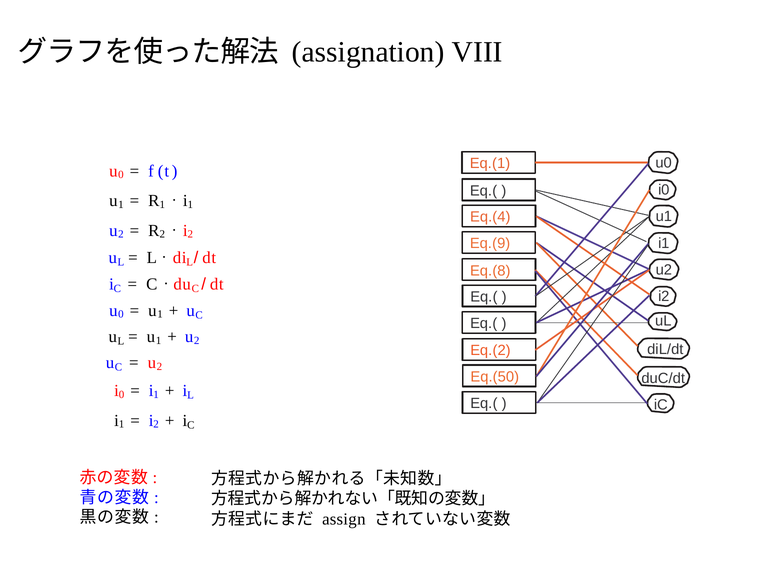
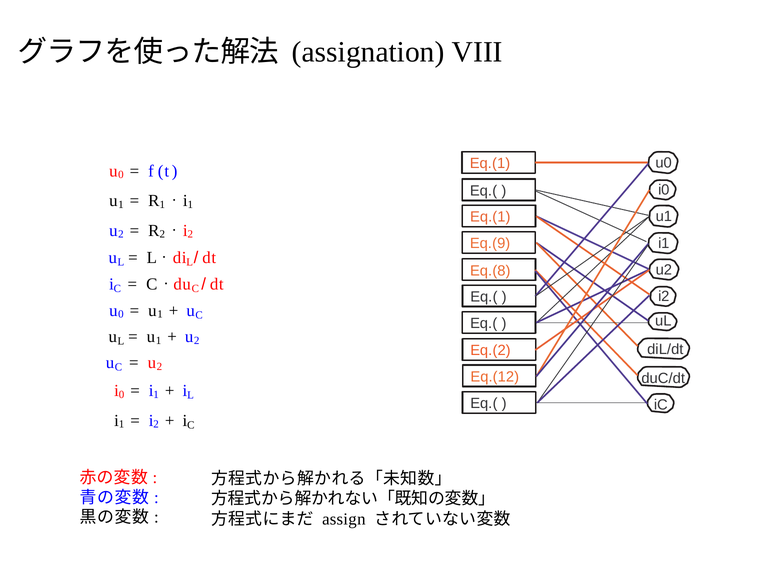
Eq.(4 at (490, 217): Eq.(4 -> Eq.(1
Eq.(50: Eq.(50 -> Eq.(12
